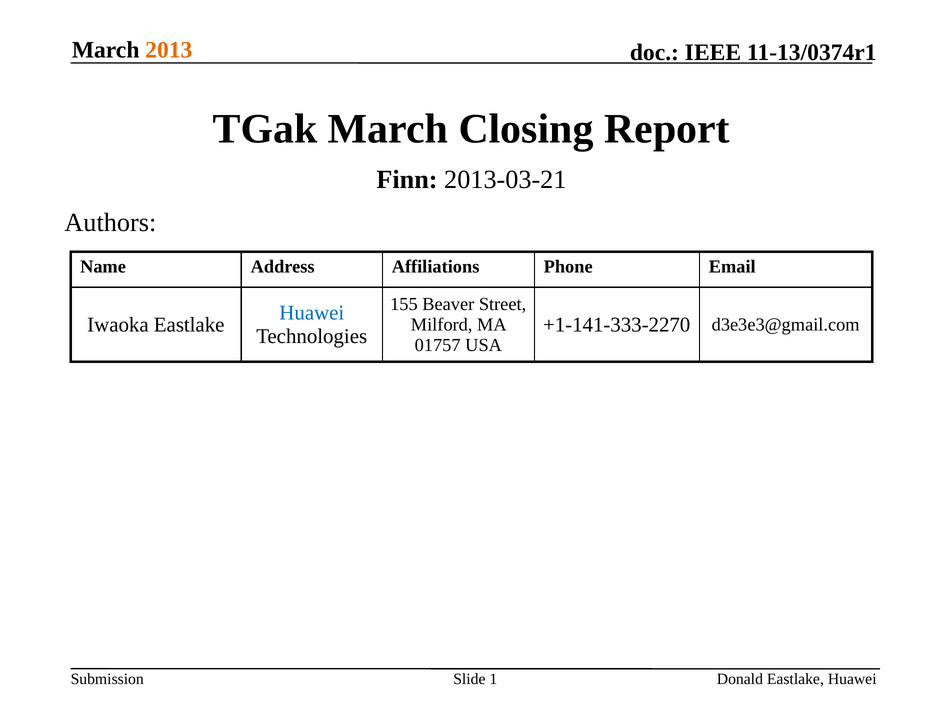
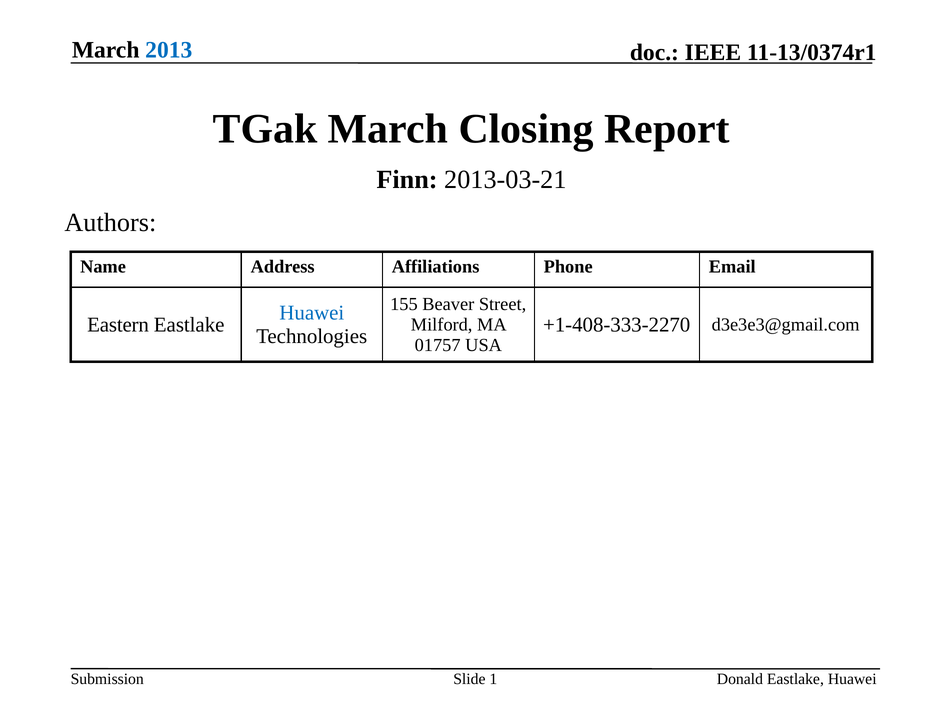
2013 colour: orange -> blue
Iwaoka: Iwaoka -> Eastern
+1-141-333-2270: +1-141-333-2270 -> +1-408-333-2270
